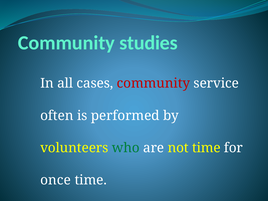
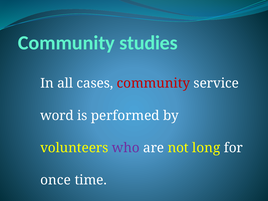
often: often -> word
who colour: green -> purple
not time: time -> long
